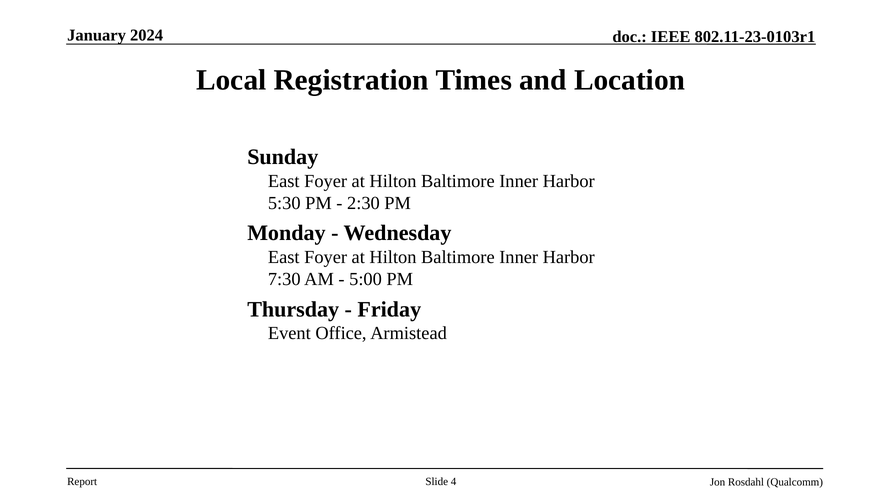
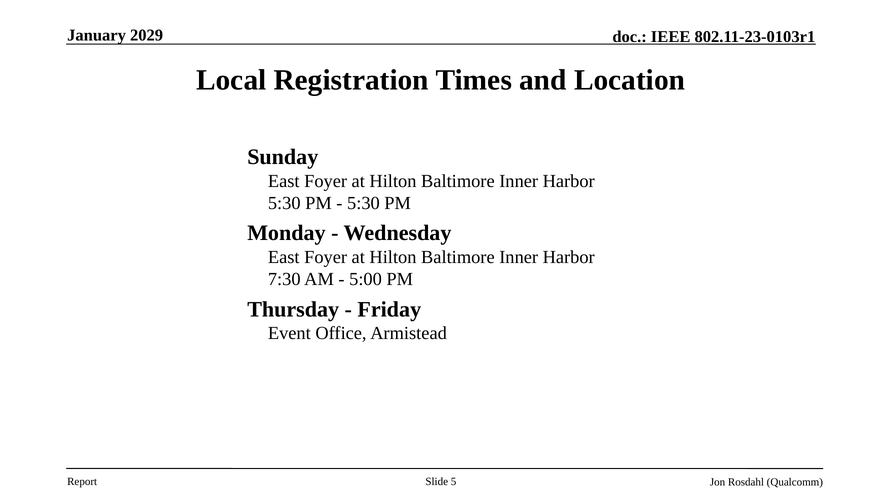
2024: 2024 -> 2029
2:30 at (363, 203): 2:30 -> 5:30
4: 4 -> 5
